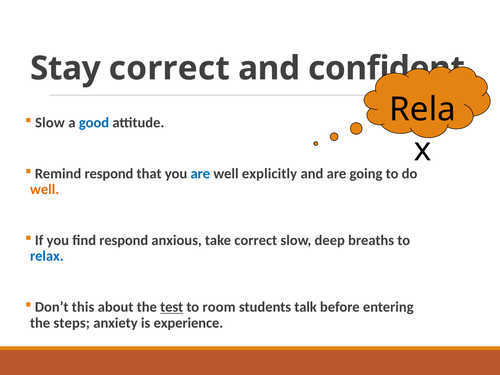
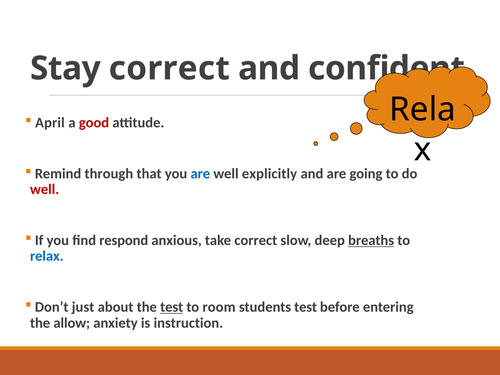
Slow at (50, 123): Slow -> April
good colour: blue -> red
Remind respond: respond -> through
well at (45, 189) colour: orange -> red
breaths underline: none -> present
this: this -> just
students talk: talk -> test
steps: steps -> allow
experience: experience -> instruction
